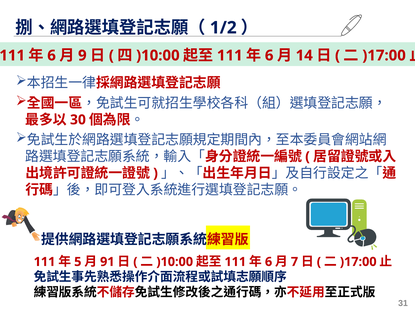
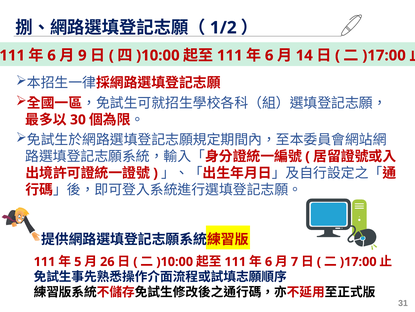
91: 91 -> 26
